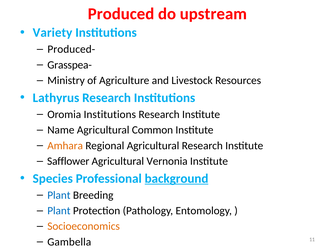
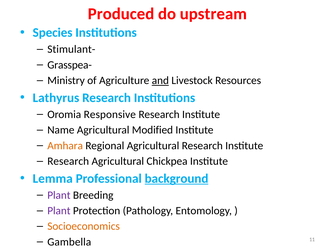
Variety: Variety -> Species
Produced-: Produced- -> Stimulant-
and underline: none -> present
Oromia Institutions: Institutions -> Responsive
Common: Common -> Modified
Safflower at (68, 161): Safflower -> Research
Vernonia: Vernonia -> Chickpea
Species: Species -> Lemma
Plant at (59, 195) colour: blue -> purple
Plant at (59, 211) colour: blue -> purple
